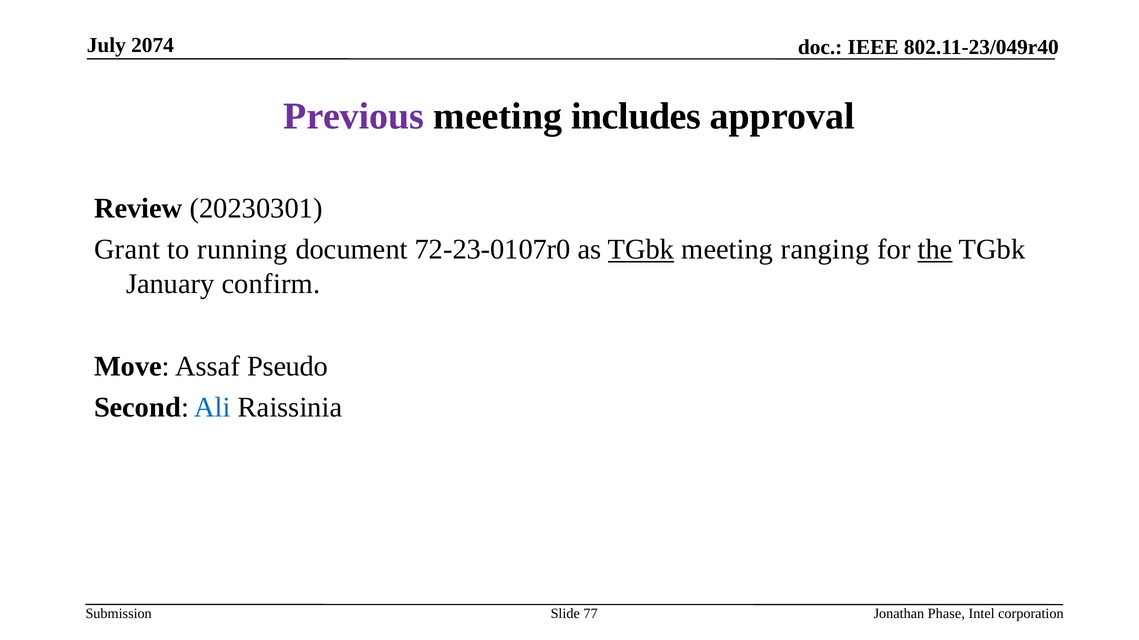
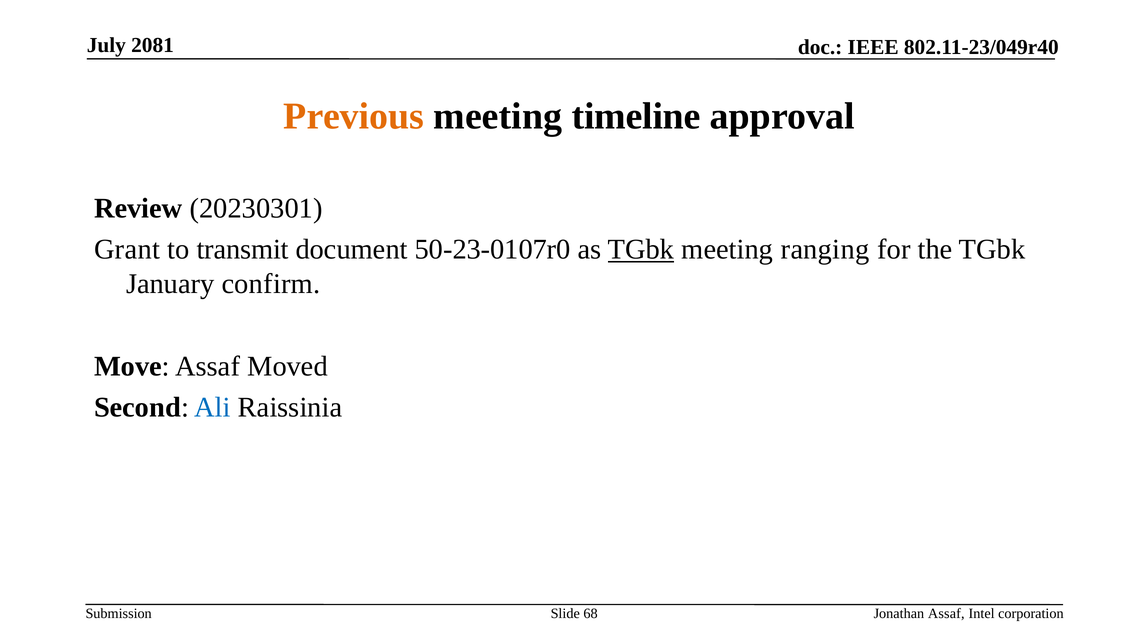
2074: 2074 -> 2081
Previous colour: purple -> orange
includes: includes -> timeline
running: running -> transmit
72-23-0107r0: 72-23-0107r0 -> 50-23-0107r0
the underline: present -> none
Pseudo: Pseudo -> Moved
77: 77 -> 68
Jonathan Phase: Phase -> Assaf
